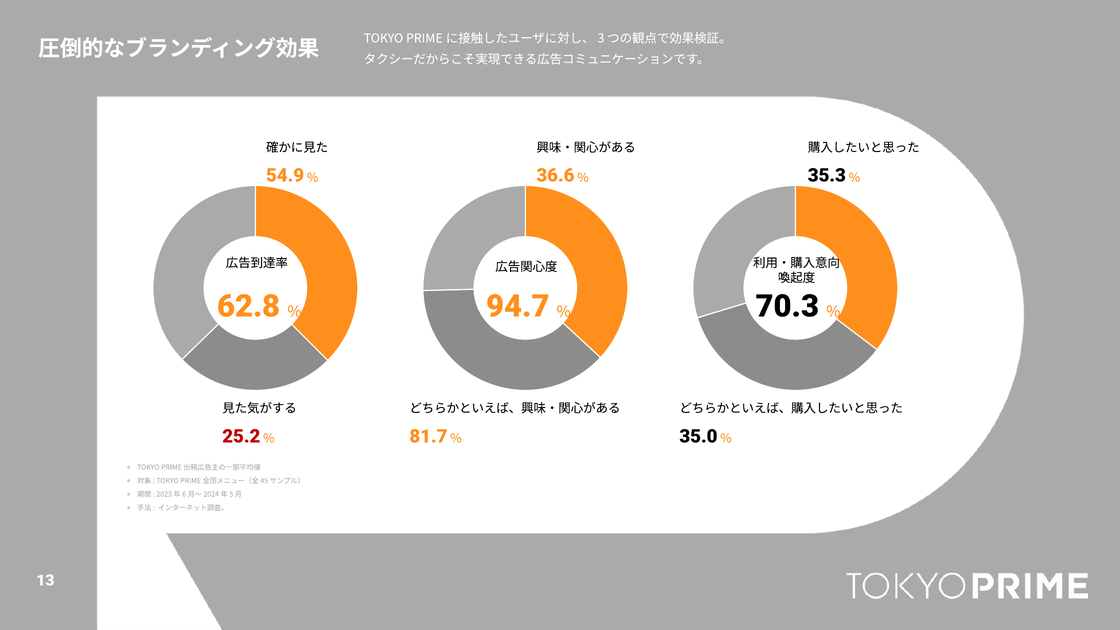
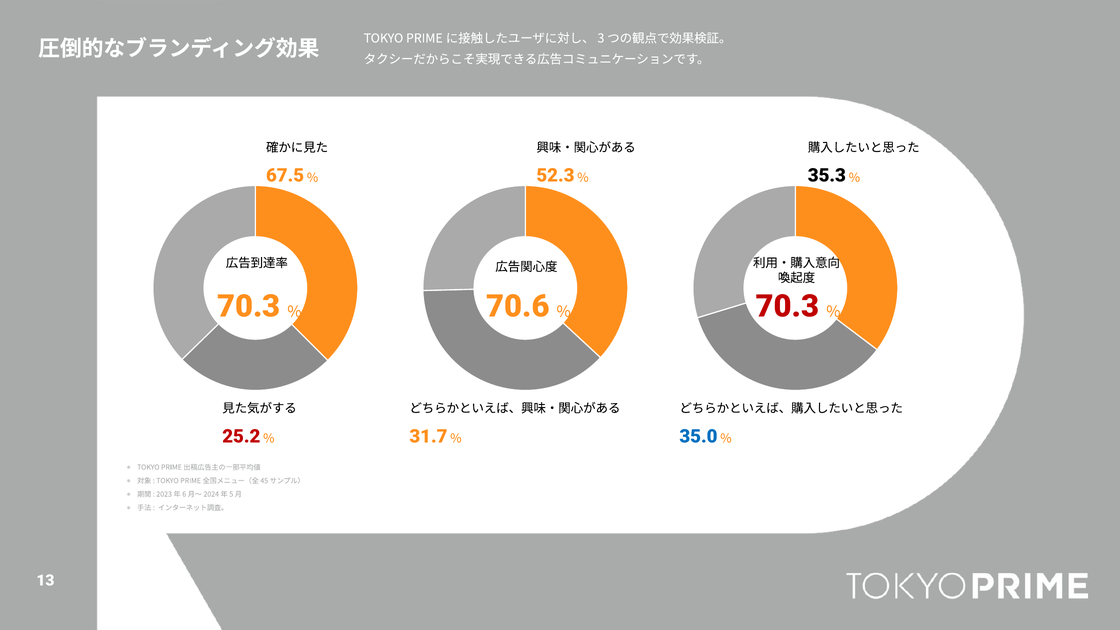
54.9: 54.9 -> 67.5
36.6: 36.6 -> 52.3
62.8 at (249, 307): 62.8 -> 70.3
94.7: 94.7 -> 70.6
70.3 at (788, 307) colour: black -> red
81.7: 81.7 -> 31.7
35.0 colour: black -> blue
